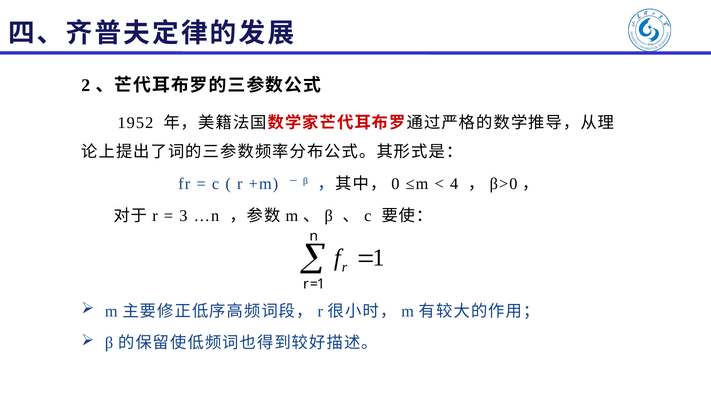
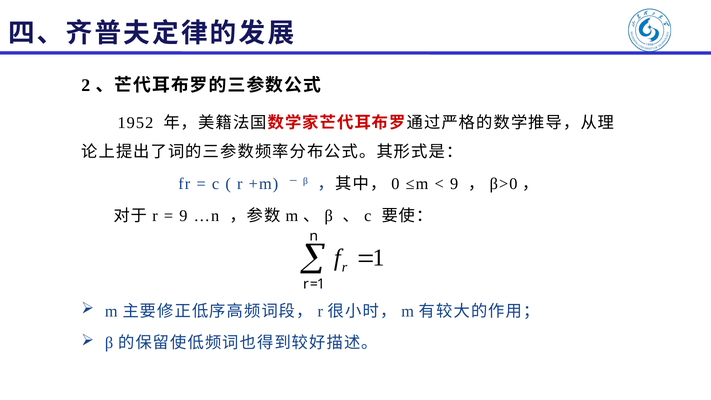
4 at (454, 184): 4 -> 9
3 at (183, 216): 3 -> 9
